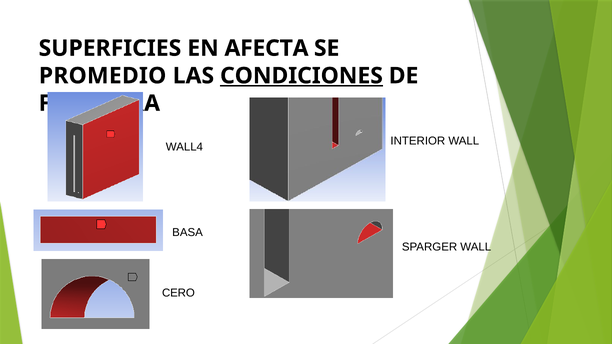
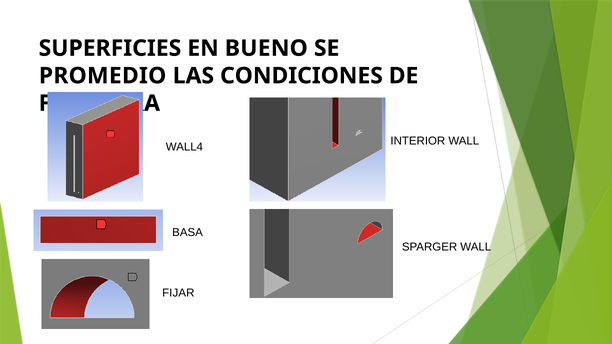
AFECTA: AFECTA -> BUENO
CONDICIONES underline: present -> none
CERO: CERO -> FIJAR
